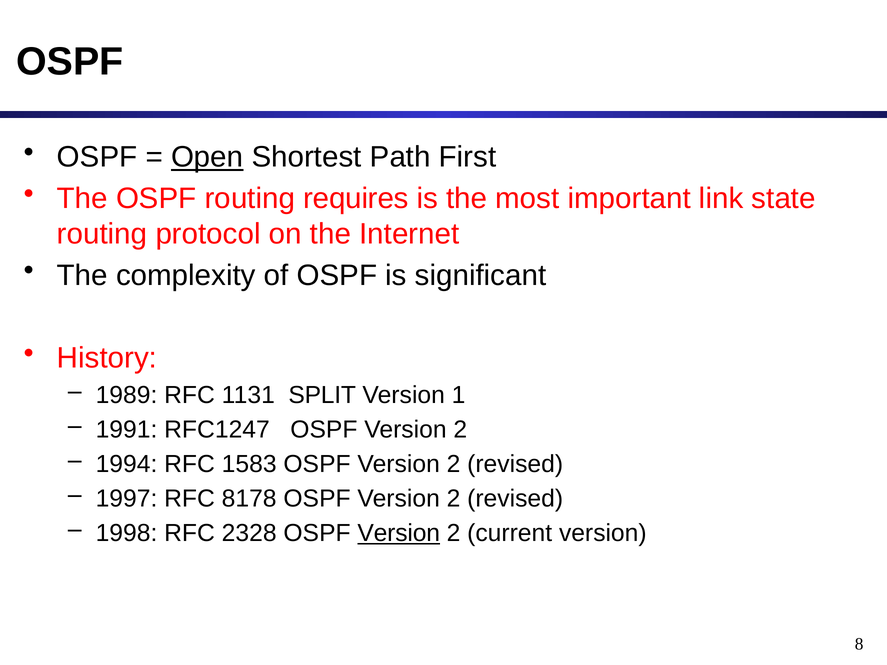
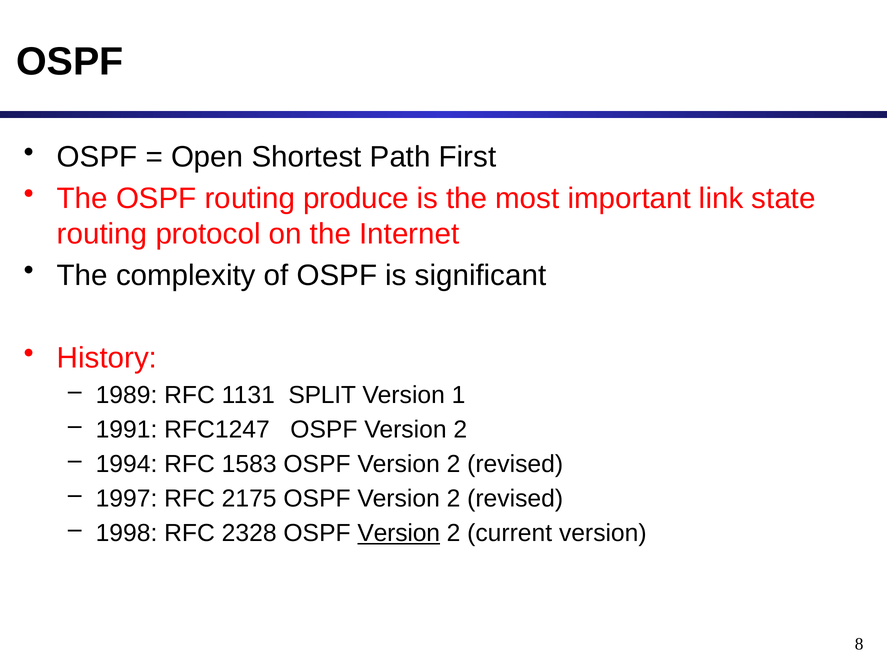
Open underline: present -> none
requires: requires -> produce
8178: 8178 -> 2175
